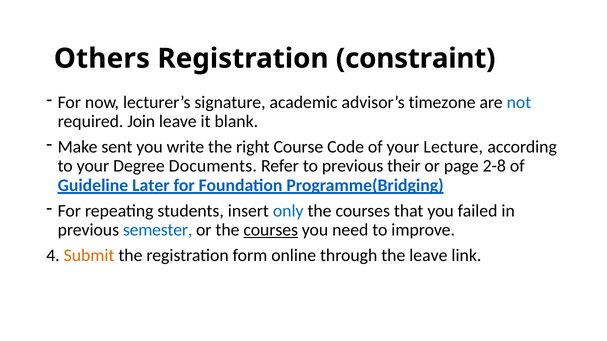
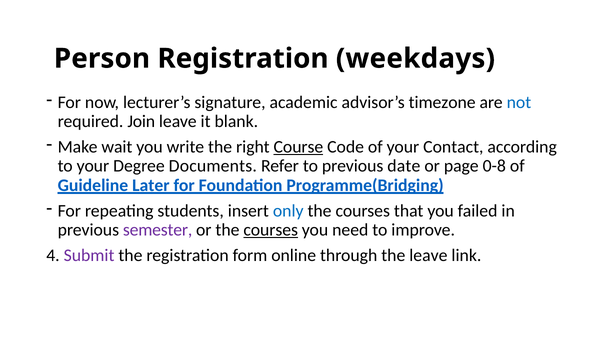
Others: Others -> Person
constraint: constraint -> weekdays
sent: sent -> wait
Course underline: none -> present
Lecture: Lecture -> Contact
their: their -> date
2-8: 2-8 -> 0-8
semester colour: blue -> purple
Submit colour: orange -> purple
